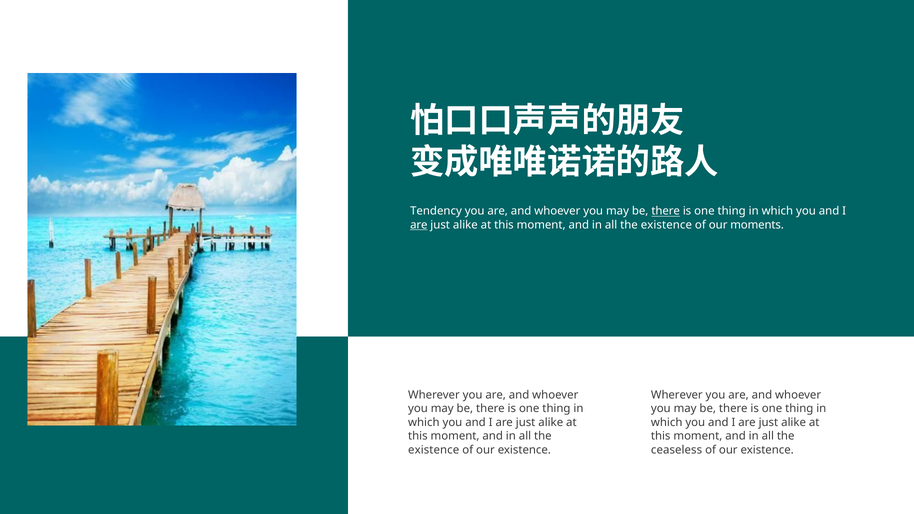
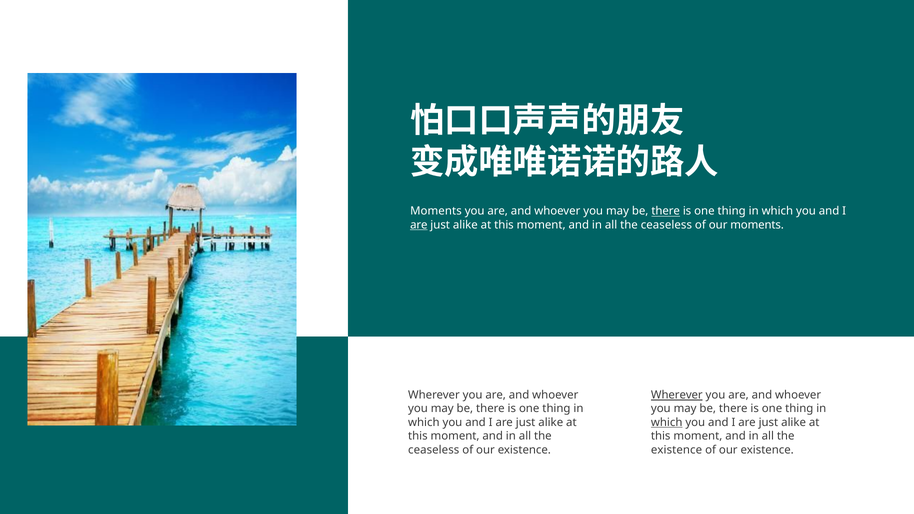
Tendency at (436, 211): Tendency -> Moments
existence at (666, 225): existence -> ceaseless
Wherever at (677, 395) underline: none -> present
which at (667, 423) underline: none -> present
existence at (434, 450): existence -> ceaseless
ceaseless at (677, 450): ceaseless -> existence
